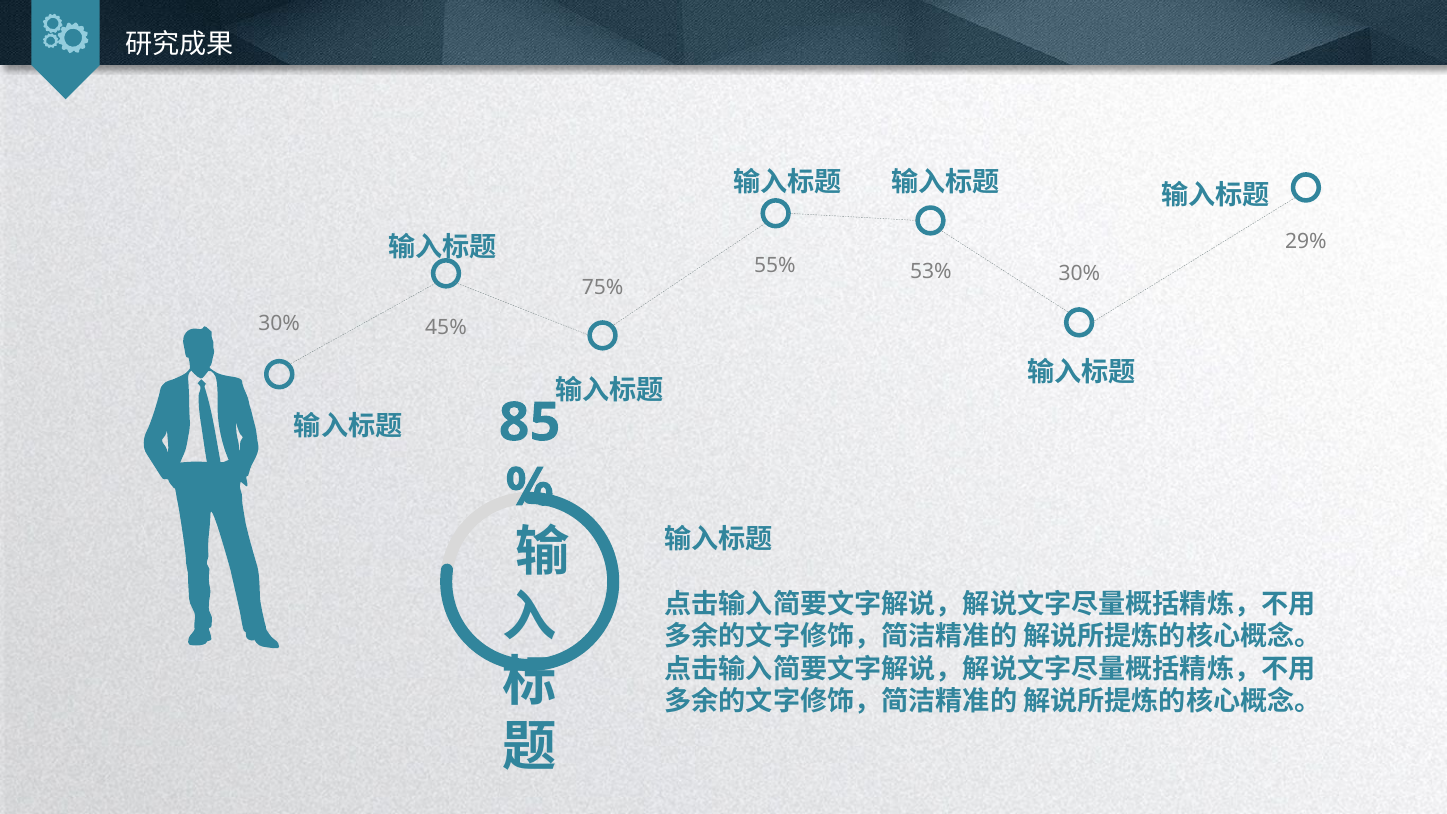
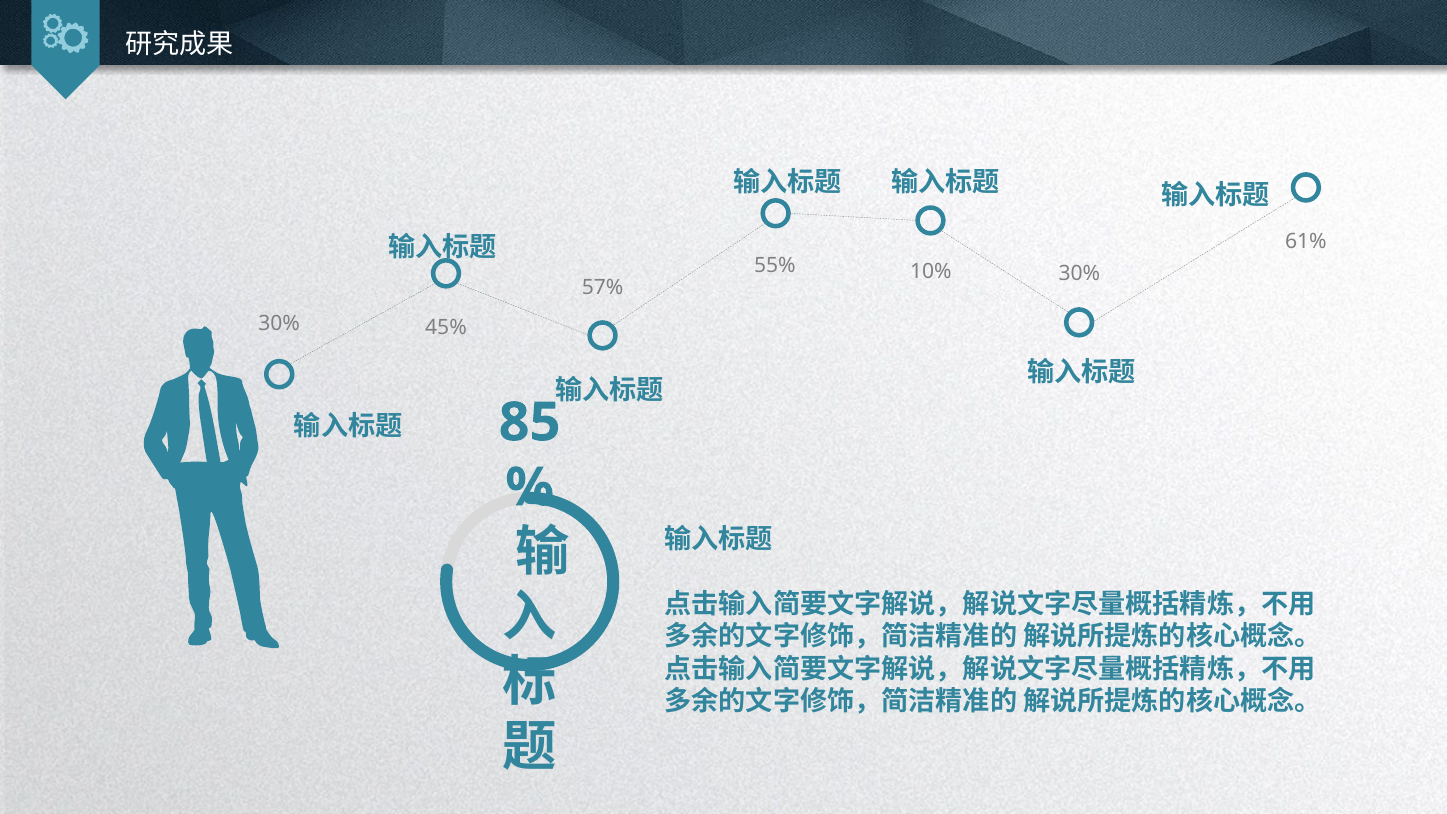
29%: 29% -> 61%
53%: 53% -> 10%
75%: 75% -> 57%
